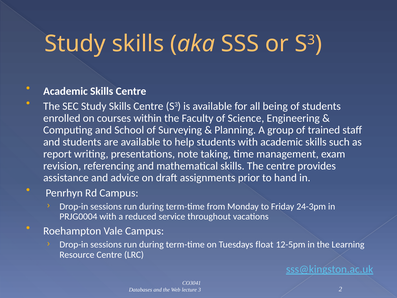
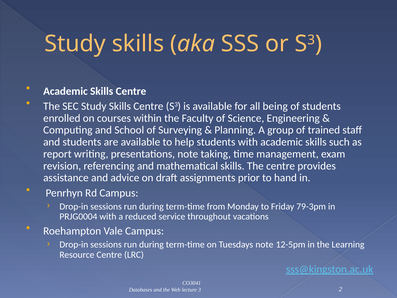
24-3pm: 24-3pm -> 79-3pm
Tuesdays float: float -> note
